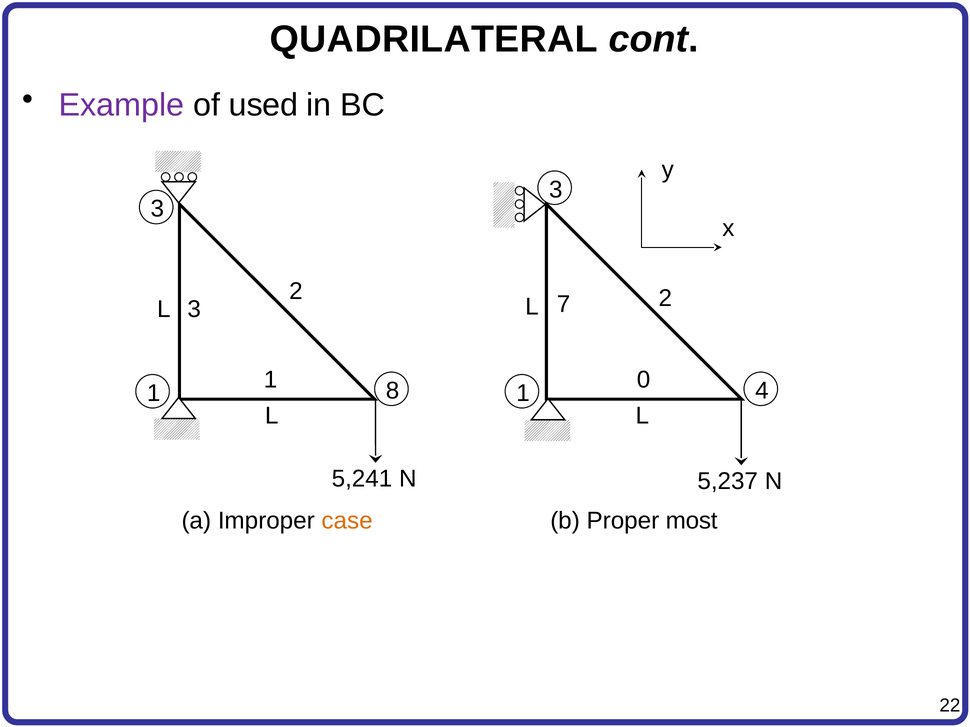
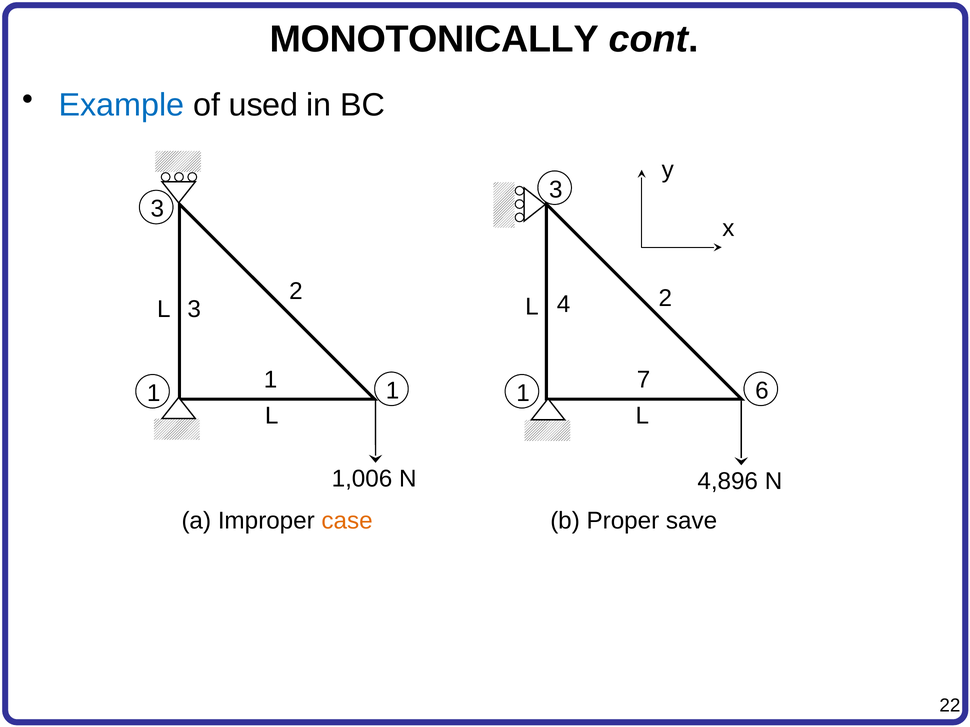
QUADRILATERAL: QUADRILATERAL -> MONOTONICALLY
Example colour: purple -> blue
7: 7 -> 4
0: 0 -> 7
1 8: 8 -> 1
4: 4 -> 6
5,241: 5,241 -> 1,006
5,237: 5,237 -> 4,896
most: most -> save
